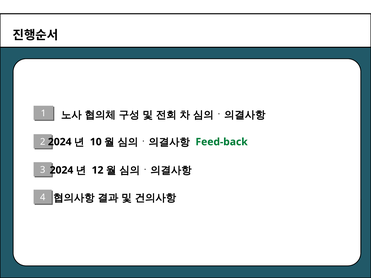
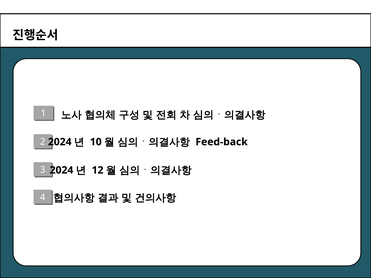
Feed-back colour: green -> black
